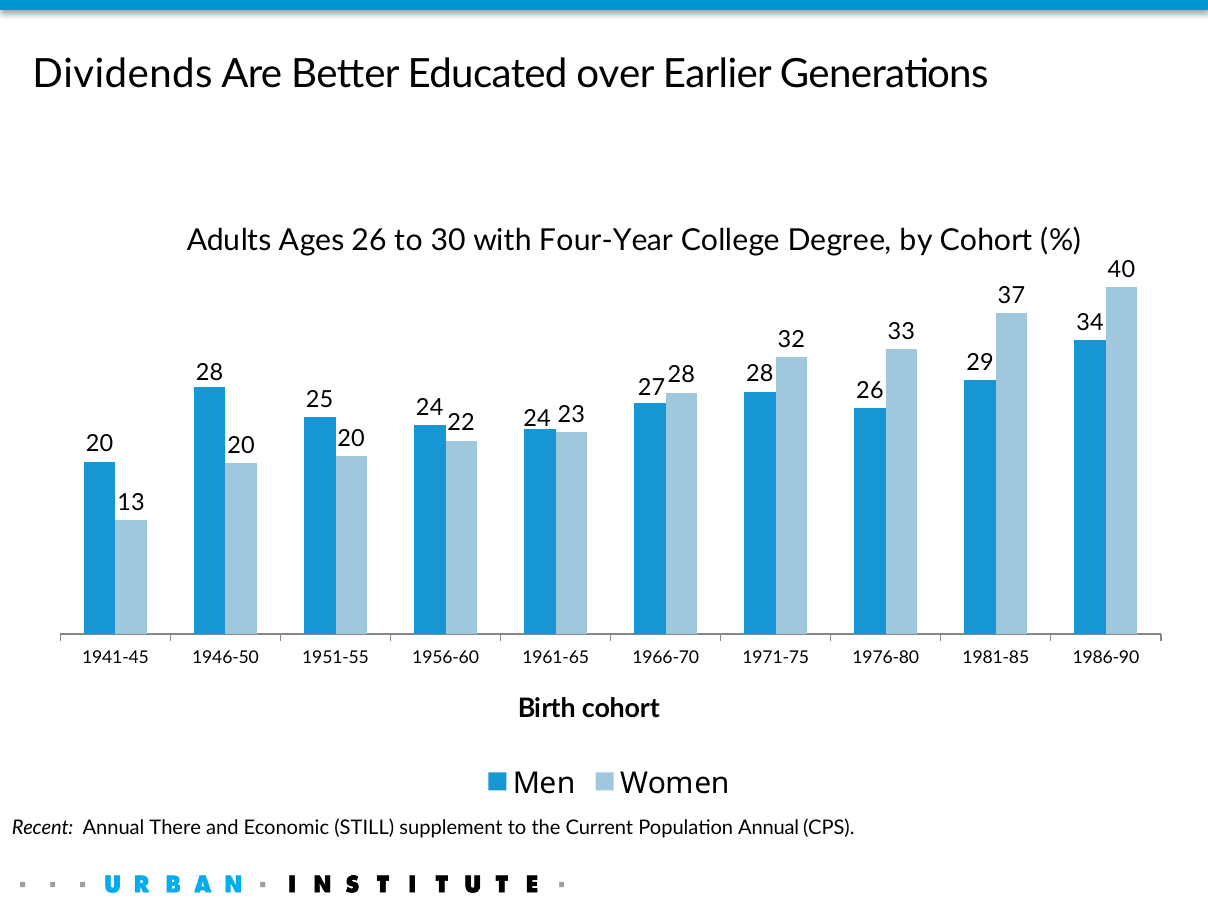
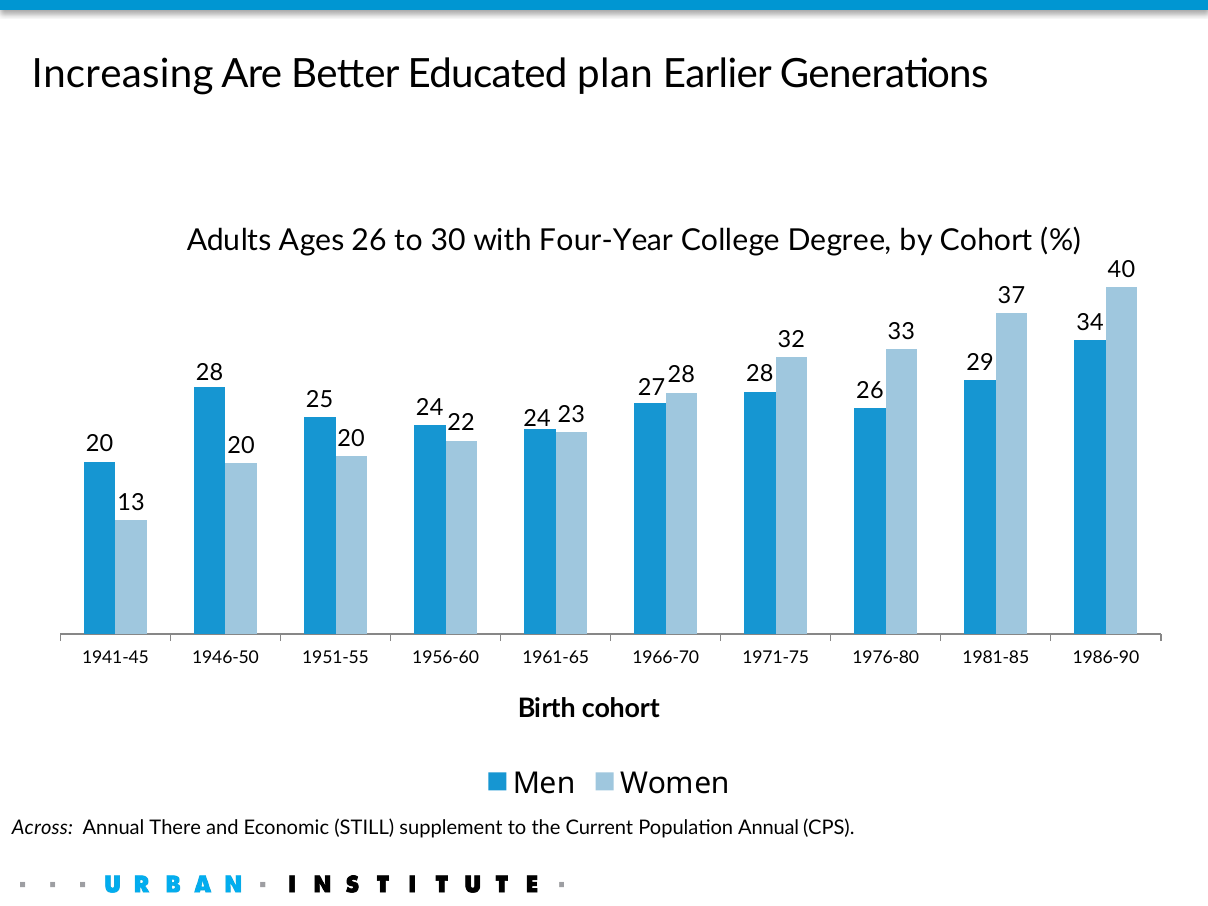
Dividends: Dividends -> Increasing
over: over -> plan
Recent: Recent -> Across
